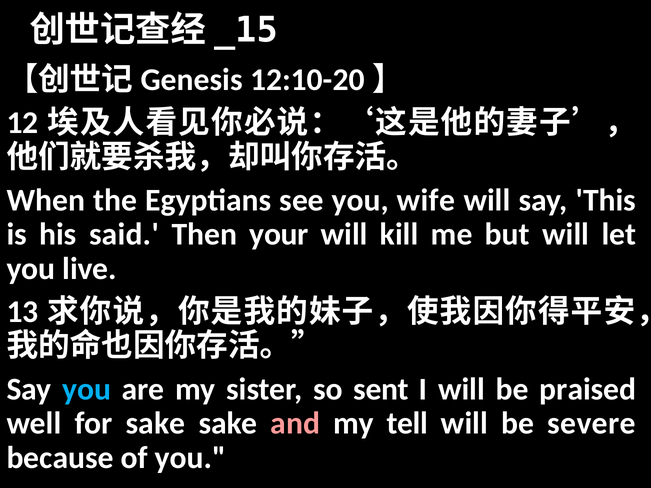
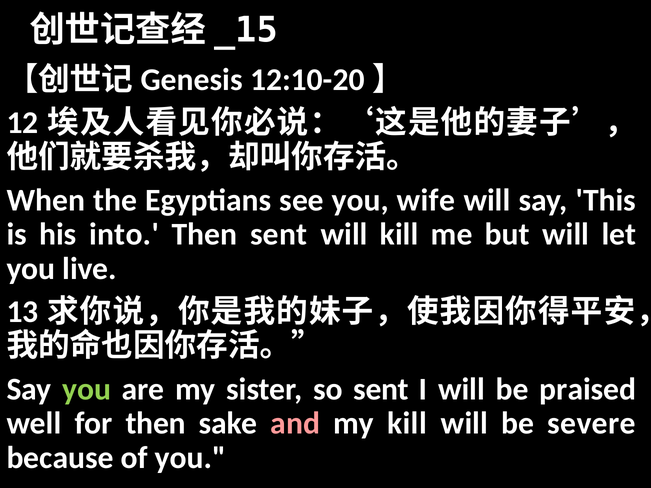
said: said -> into
Then your: your -> sent
you at (87, 389) colour: light blue -> light green
for sake: sake -> then
my tell: tell -> kill
